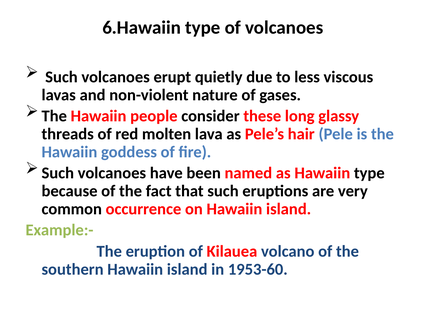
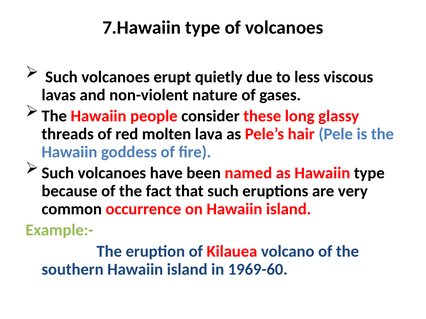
6.Hawaiin: 6.Hawaiin -> 7.Hawaiin
1953-60: 1953-60 -> 1969-60
